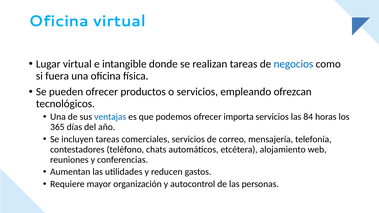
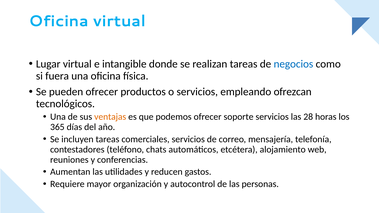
ventajas colour: blue -> orange
importa: importa -> soporte
84: 84 -> 28
